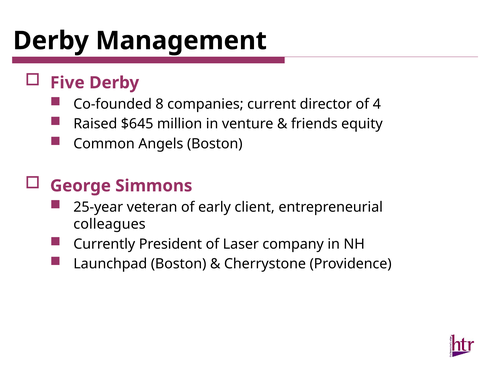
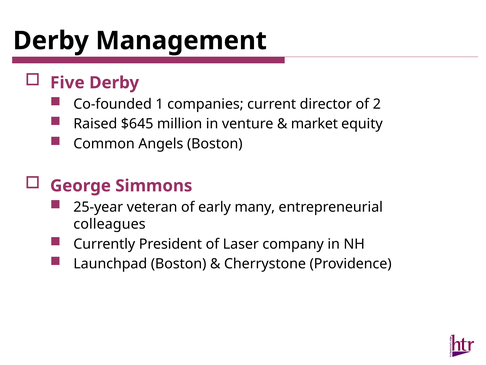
8: 8 -> 1
4: 4 -> 2
friends: friends -> market
client: client -> many
